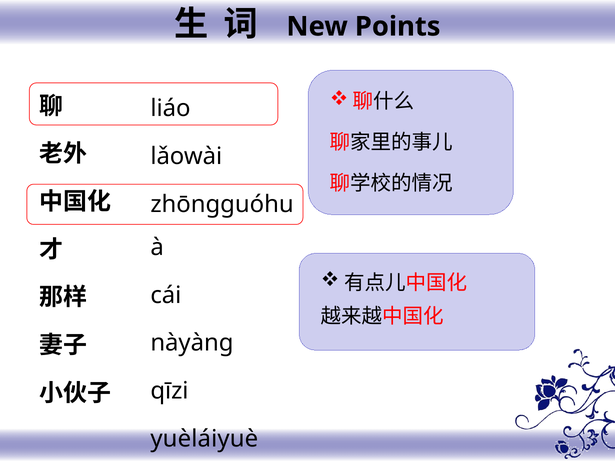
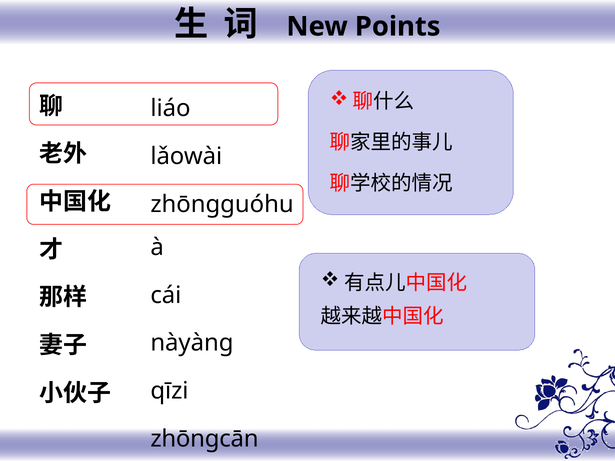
yuèláiyuè: yuèláiyuè -> zhōnɡcān
